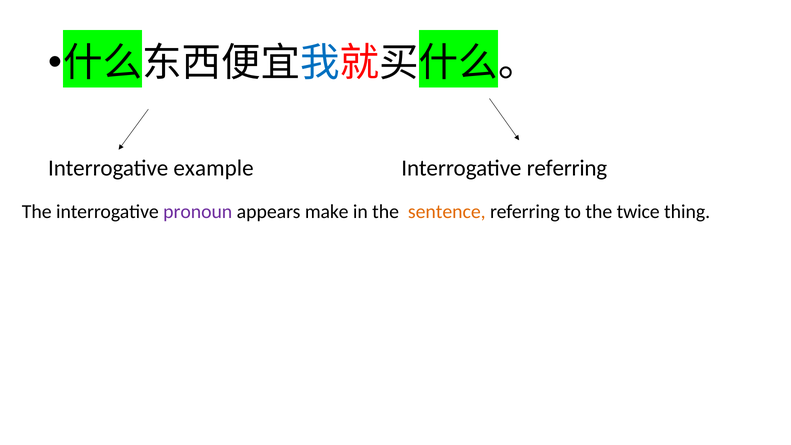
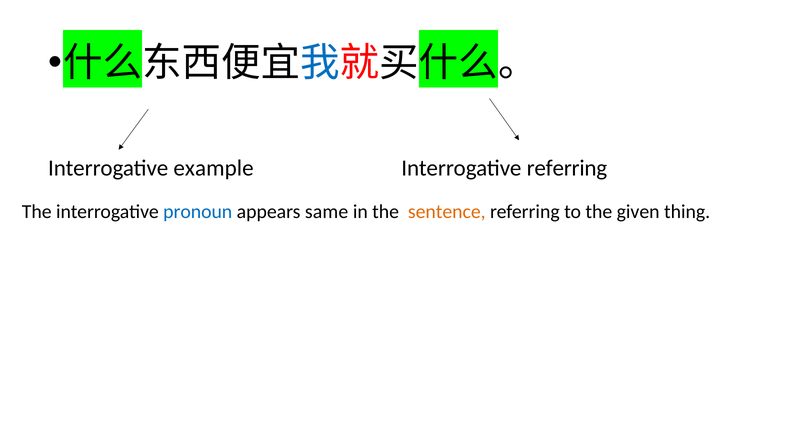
pronoun colour: purple -> blue
make: make -> same
twice: twice -> given
